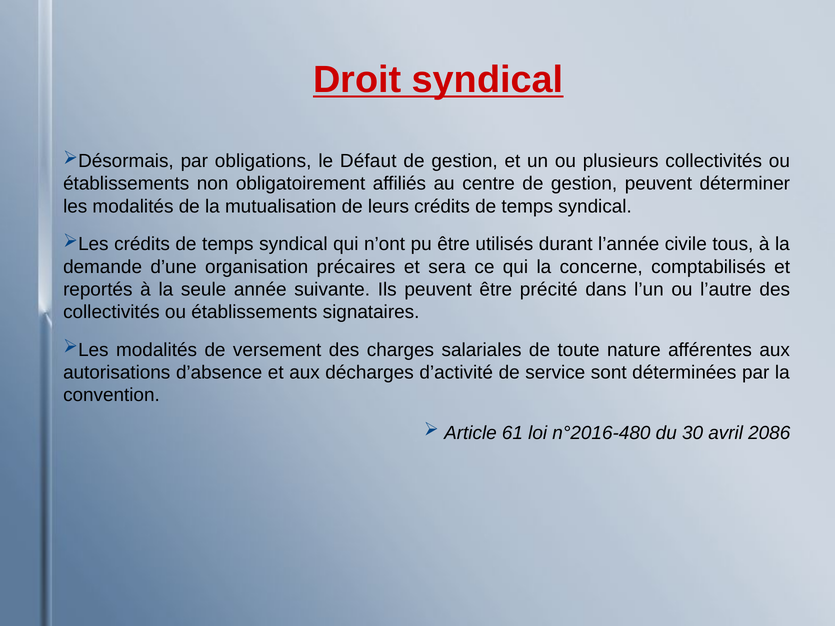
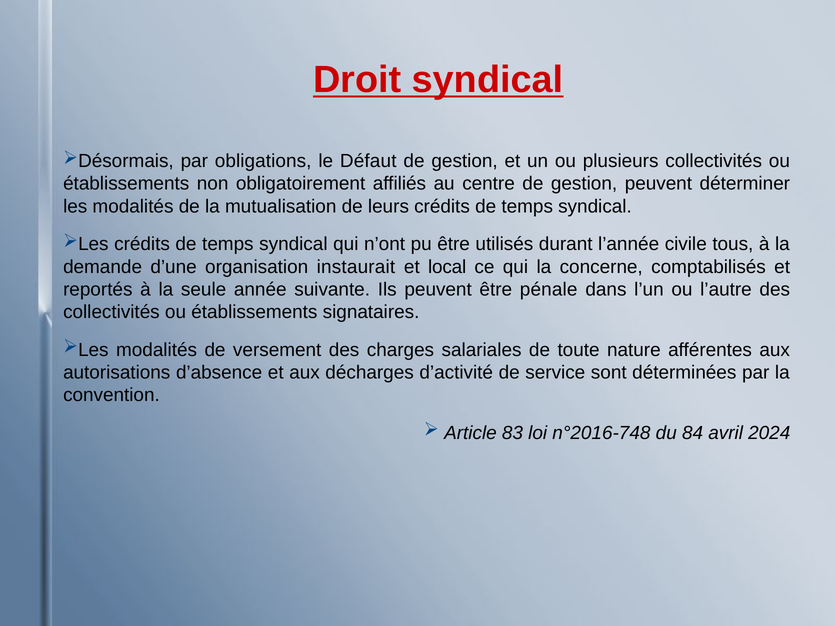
précaires: précaires -> instaurait
sera: sera -> local
précité: précité -> pénale
61: 61 -> 83
n°2016-480: n°2016-480 -> n°2016-748
30: 30 -> 84
2086: 2086 -> 2024
